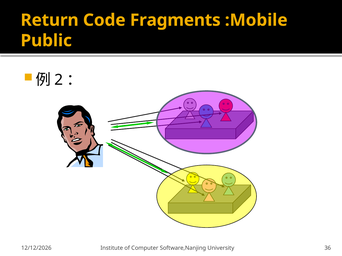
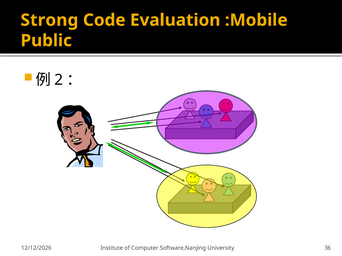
Return: Return -> Strong
Fragments: Fragments -> Evaluation
